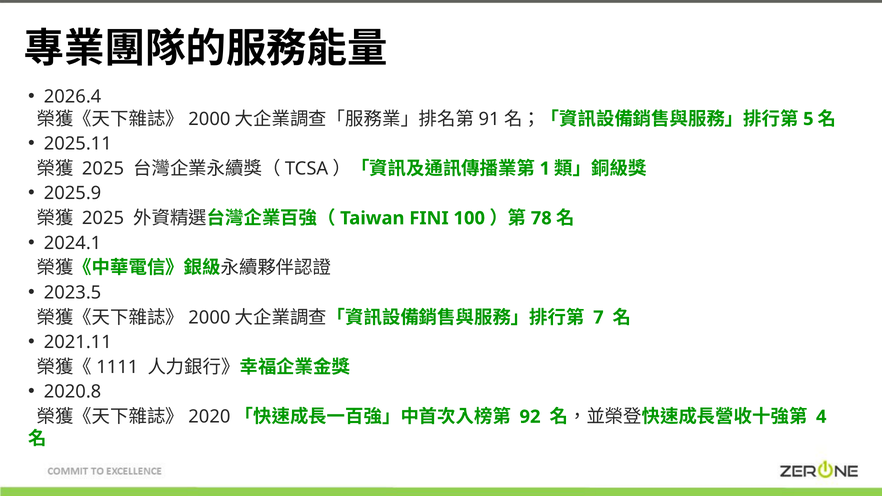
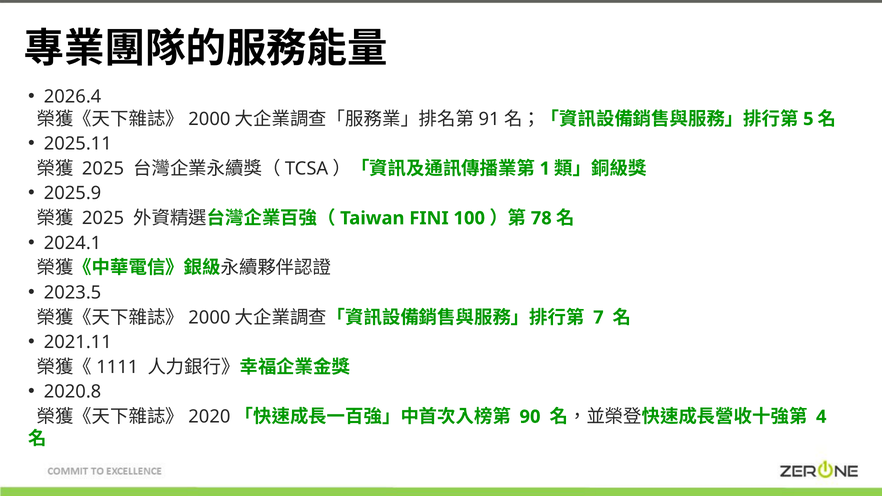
92: 92 -> 90
